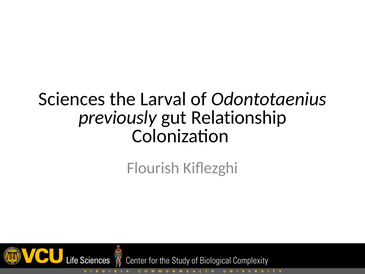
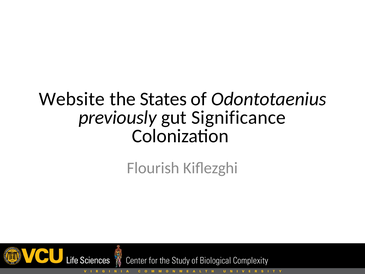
Sciences: Sciences -> Website
Larval: Larval -> States
Relationship: Relationship -> Significance
